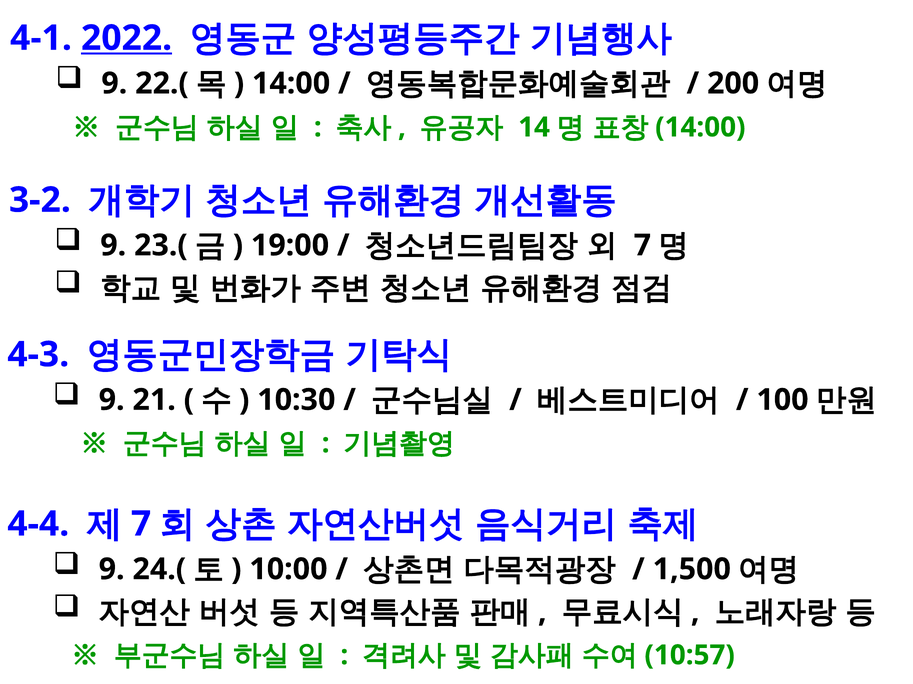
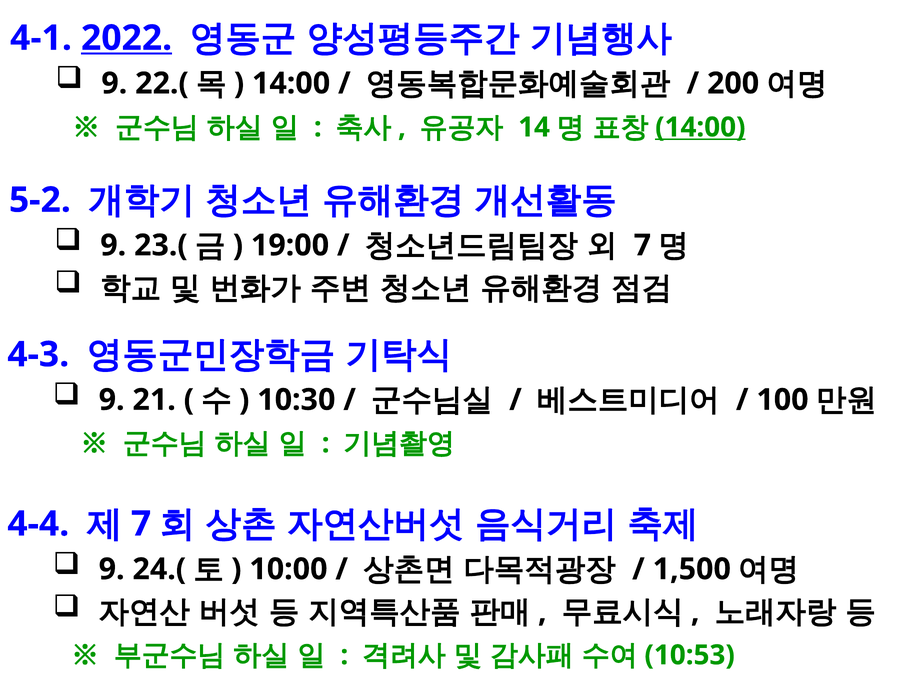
14:00 at (700, 127) underline: none -> present
3-2: 3-2 -> 5-2
10:57: 10:57 -> 10:53
